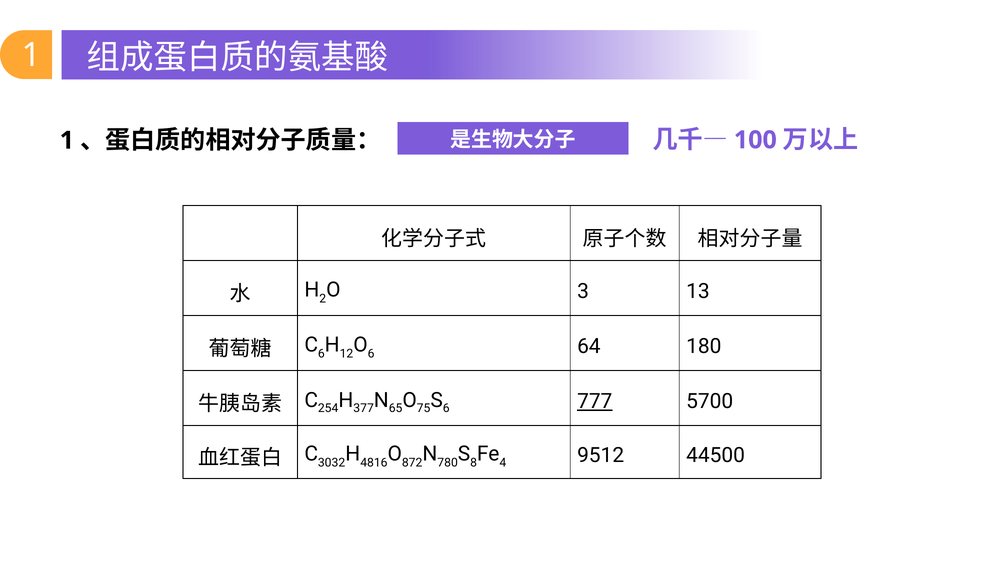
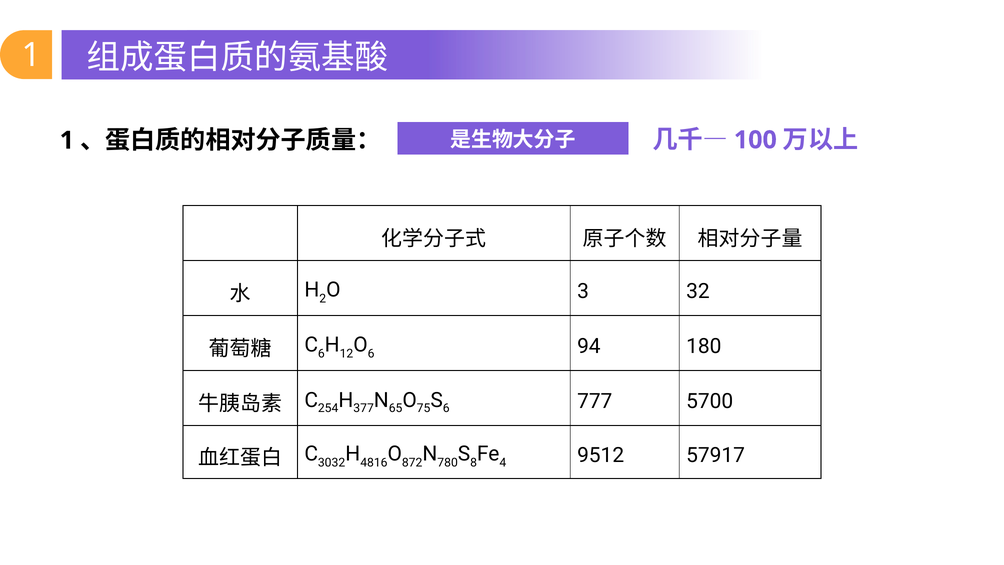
13: 13 -> 32
64: 64 -> 94
777 underline: present -> none
44500: 44500 -> 57917
